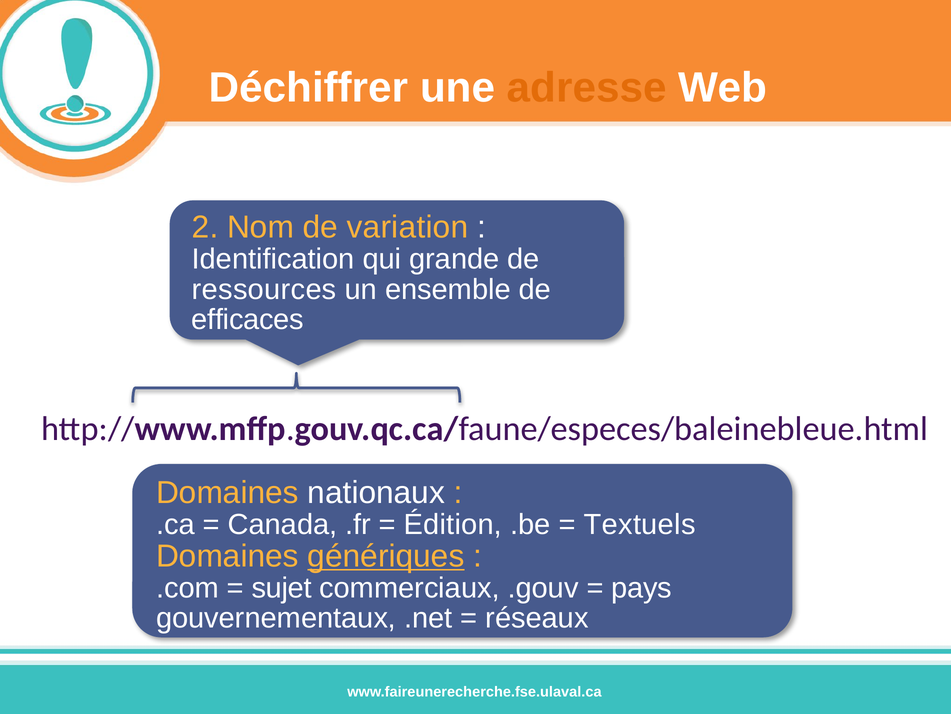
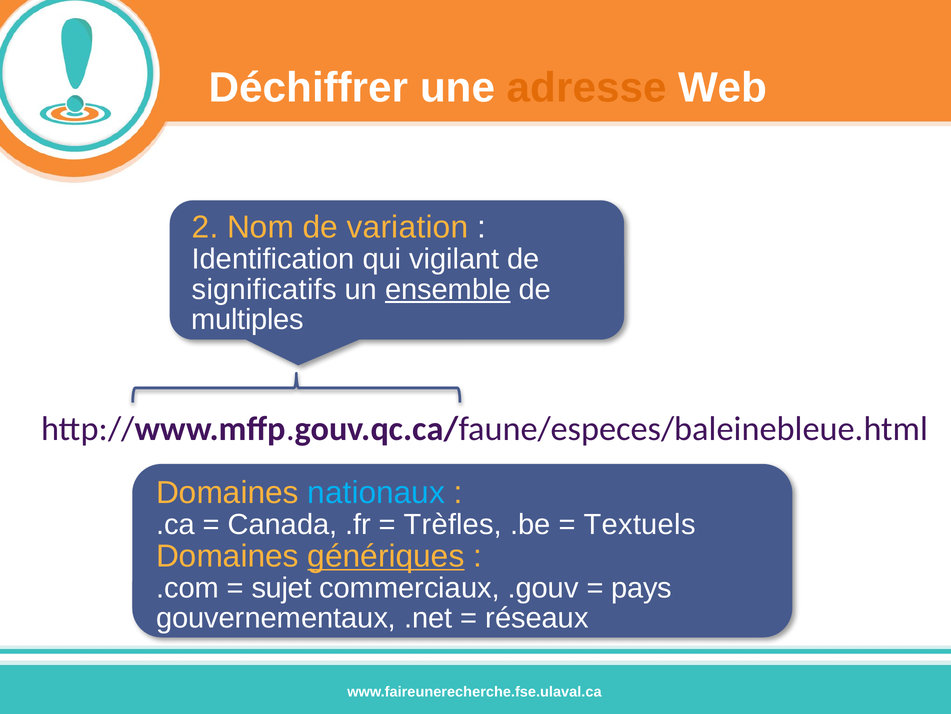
grande: grande -> vigilant
ressources: ressources -> significatifs
ensemble underline: none -> present
efficaces: efficaces -> multiples
nationaux colour: white -> light blue
Édition: Édition -> Trèfles
